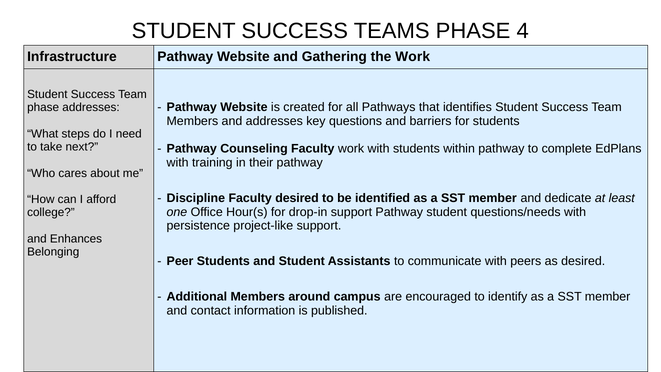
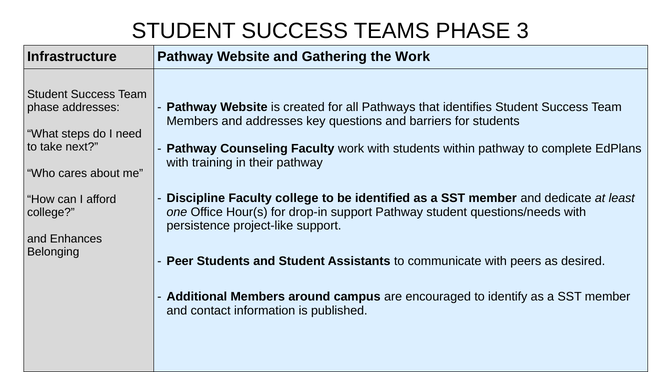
4: 4 -> 3
Faculty desired: desired -> college
